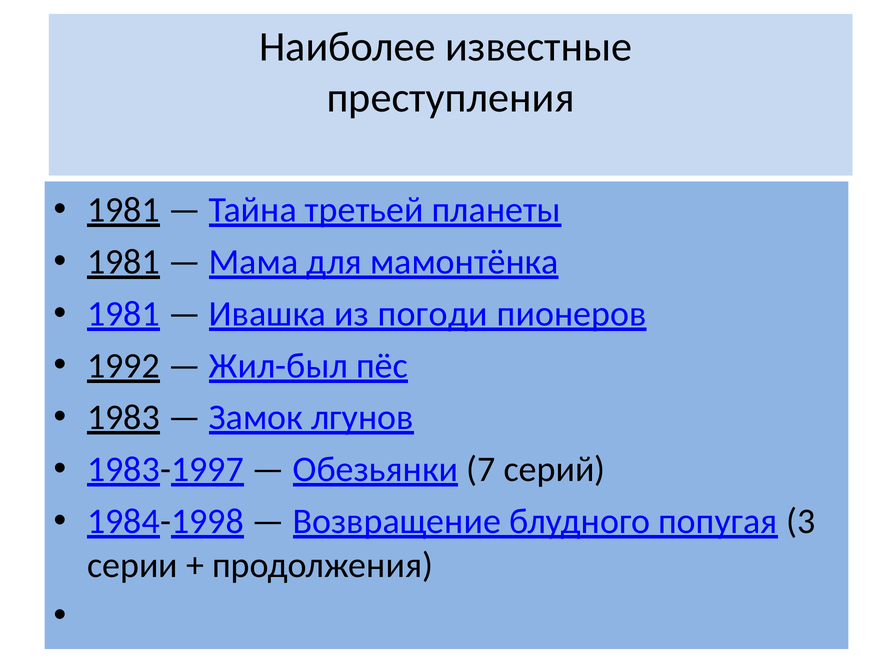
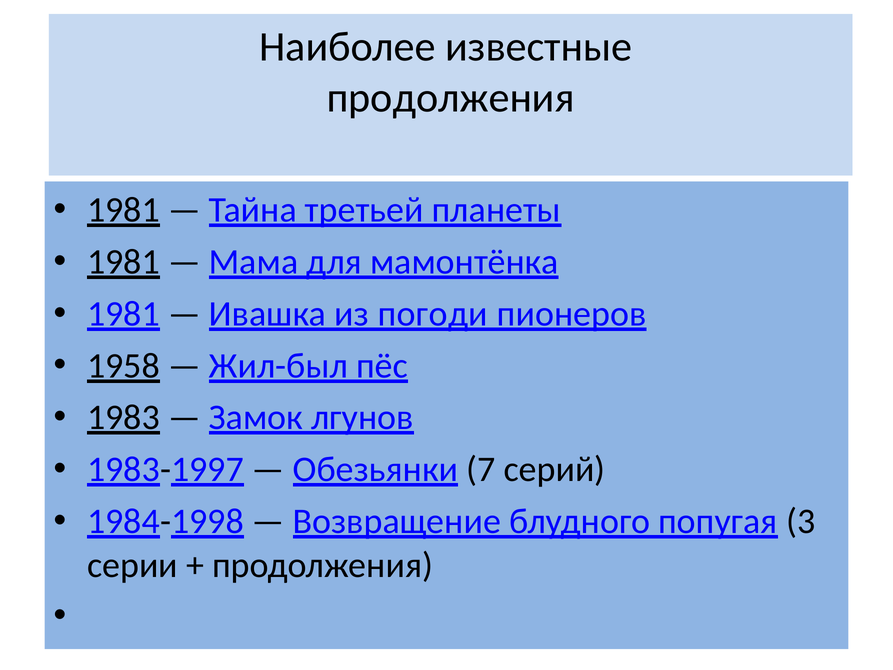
преступления at (451, 98): преступления -> продолжения
1992: 1992 -> 1958
